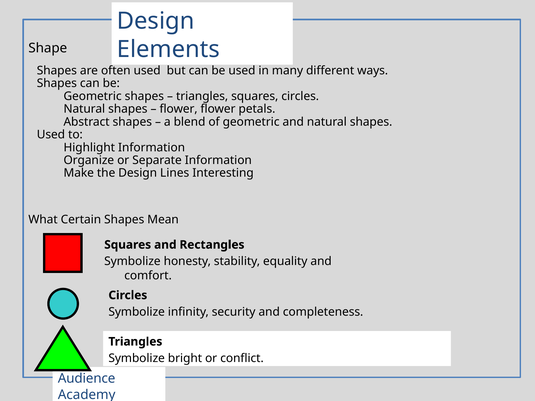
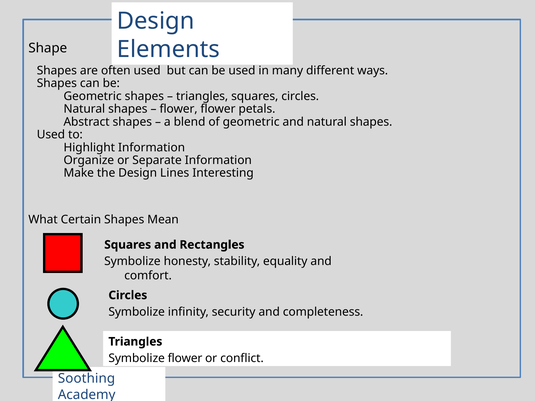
Symbolize bright: bright -> flower
Audience: Audience -> Soothing
